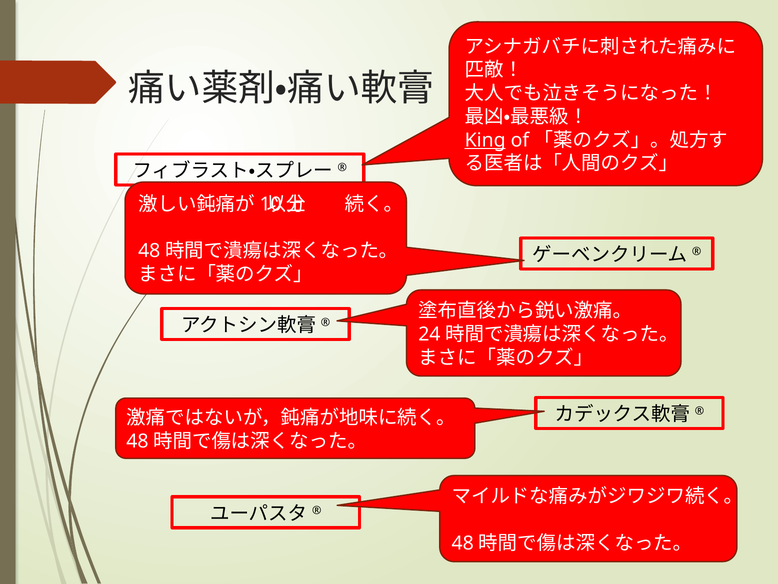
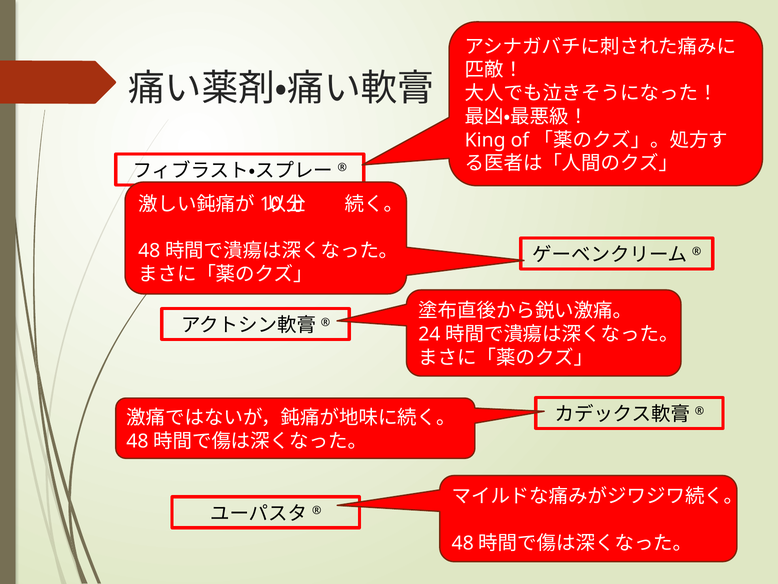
King underline: present -> none
